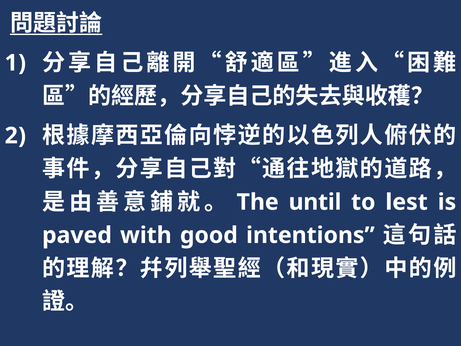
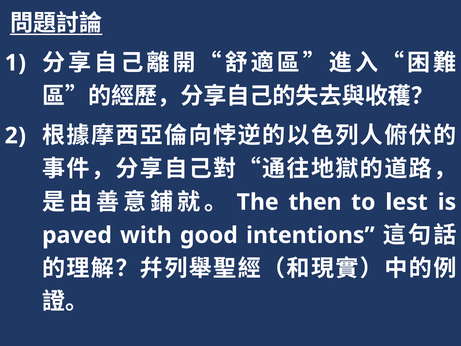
until: until -> then
